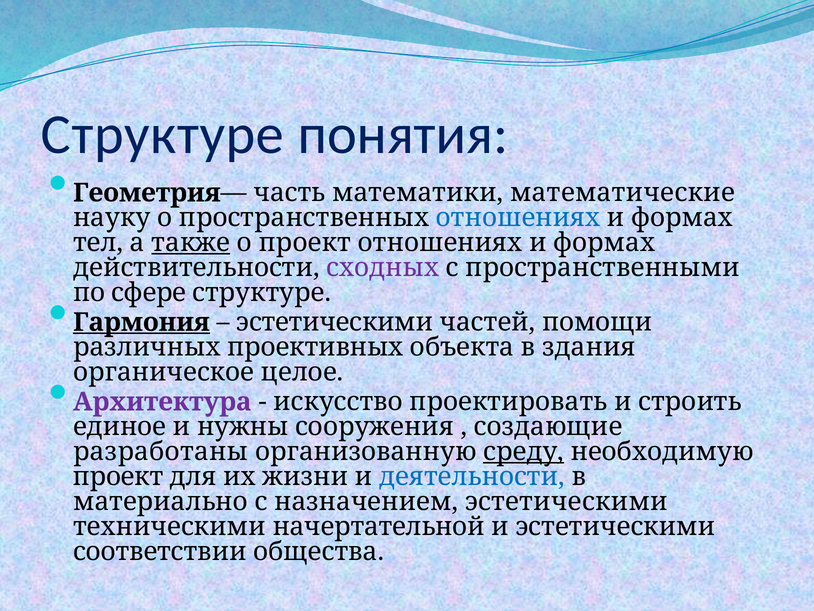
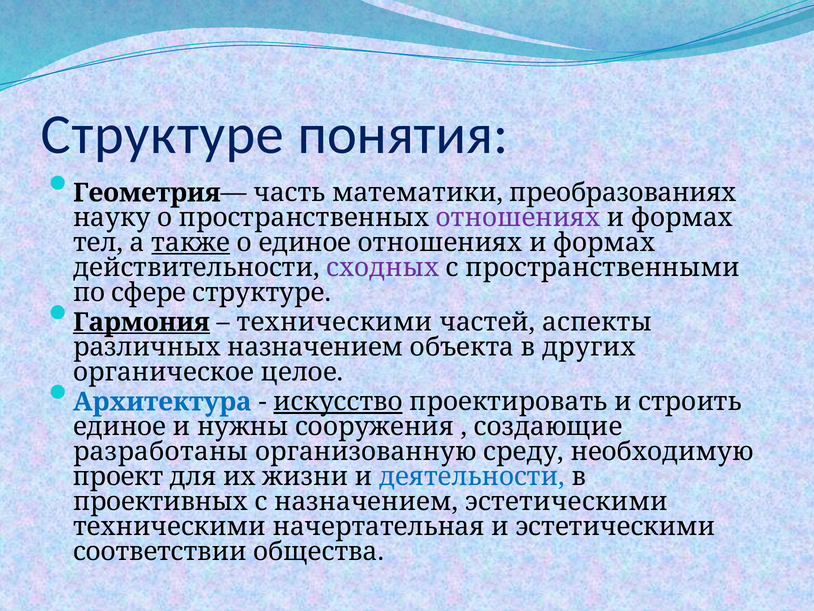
математические: математические -> преобразованиях
отношениях at (518, 218) colour: blue -> purple
о проект: проект -> единое
эстетическими at (335, 322): эстетическими -> техническими
помощи: помощи -> аспекты
различных проективных: проективных -> назначением
здания: здания -> других
Архитектура colour: purple -> blue
искусство underline: none -> present
среду underline: present -> none
материально: материально -> проективных
начертательной: начертательной -> начертательная
